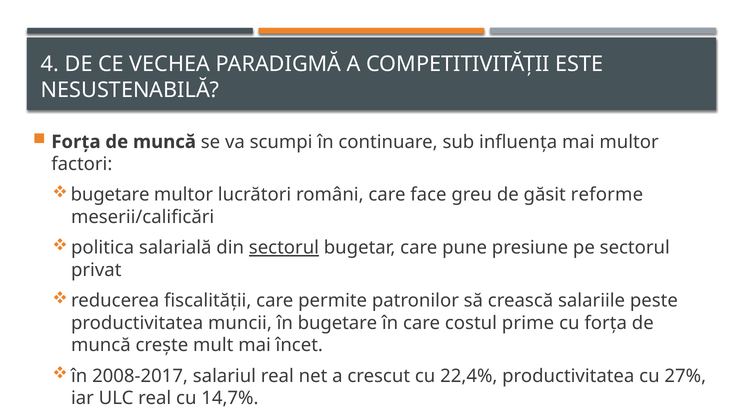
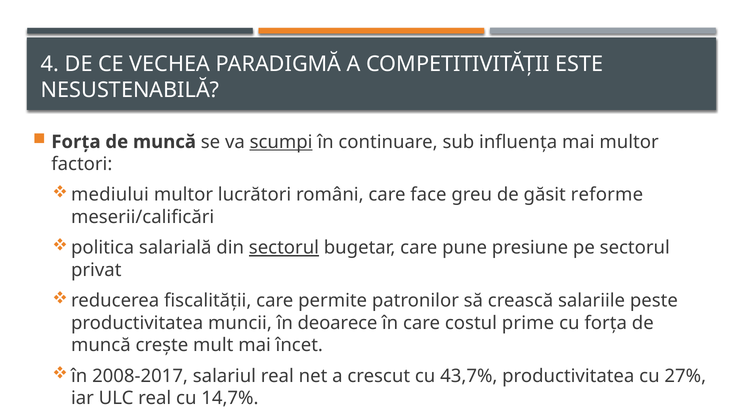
scumpi underline: none -> present
bugetare at (110, 195): bugetare -> mediului
în bugetare: bugetare -> deoarece
22,4%: 22,4% -> 43,7%
